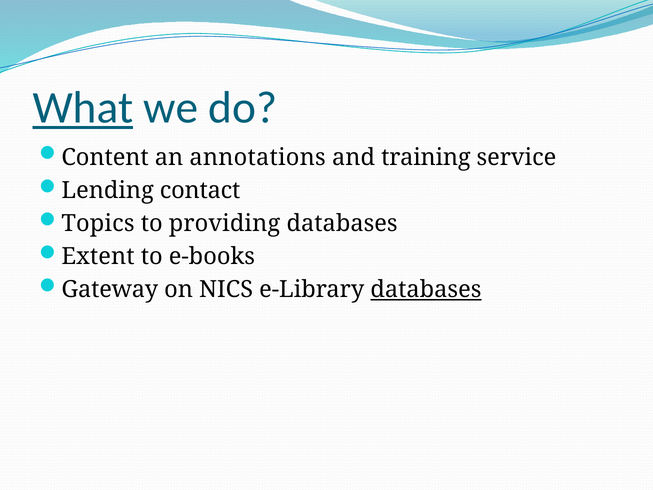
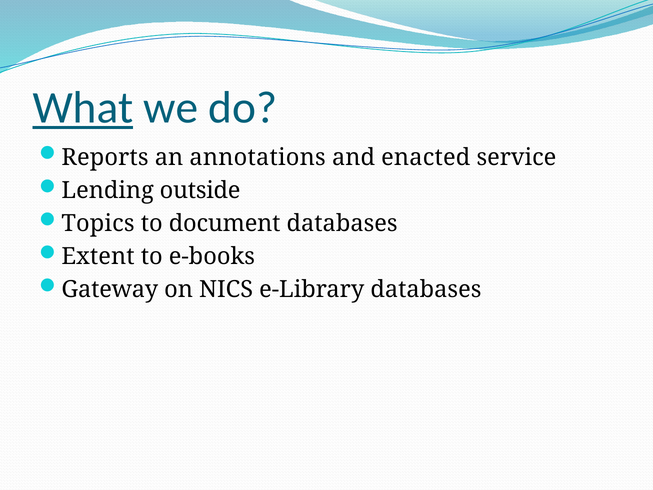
Content: Content -> Reports
training: training -> enacted
contact: contact -> outside
providing: providing -> document
databases at (426, 290) underline: present -> none
